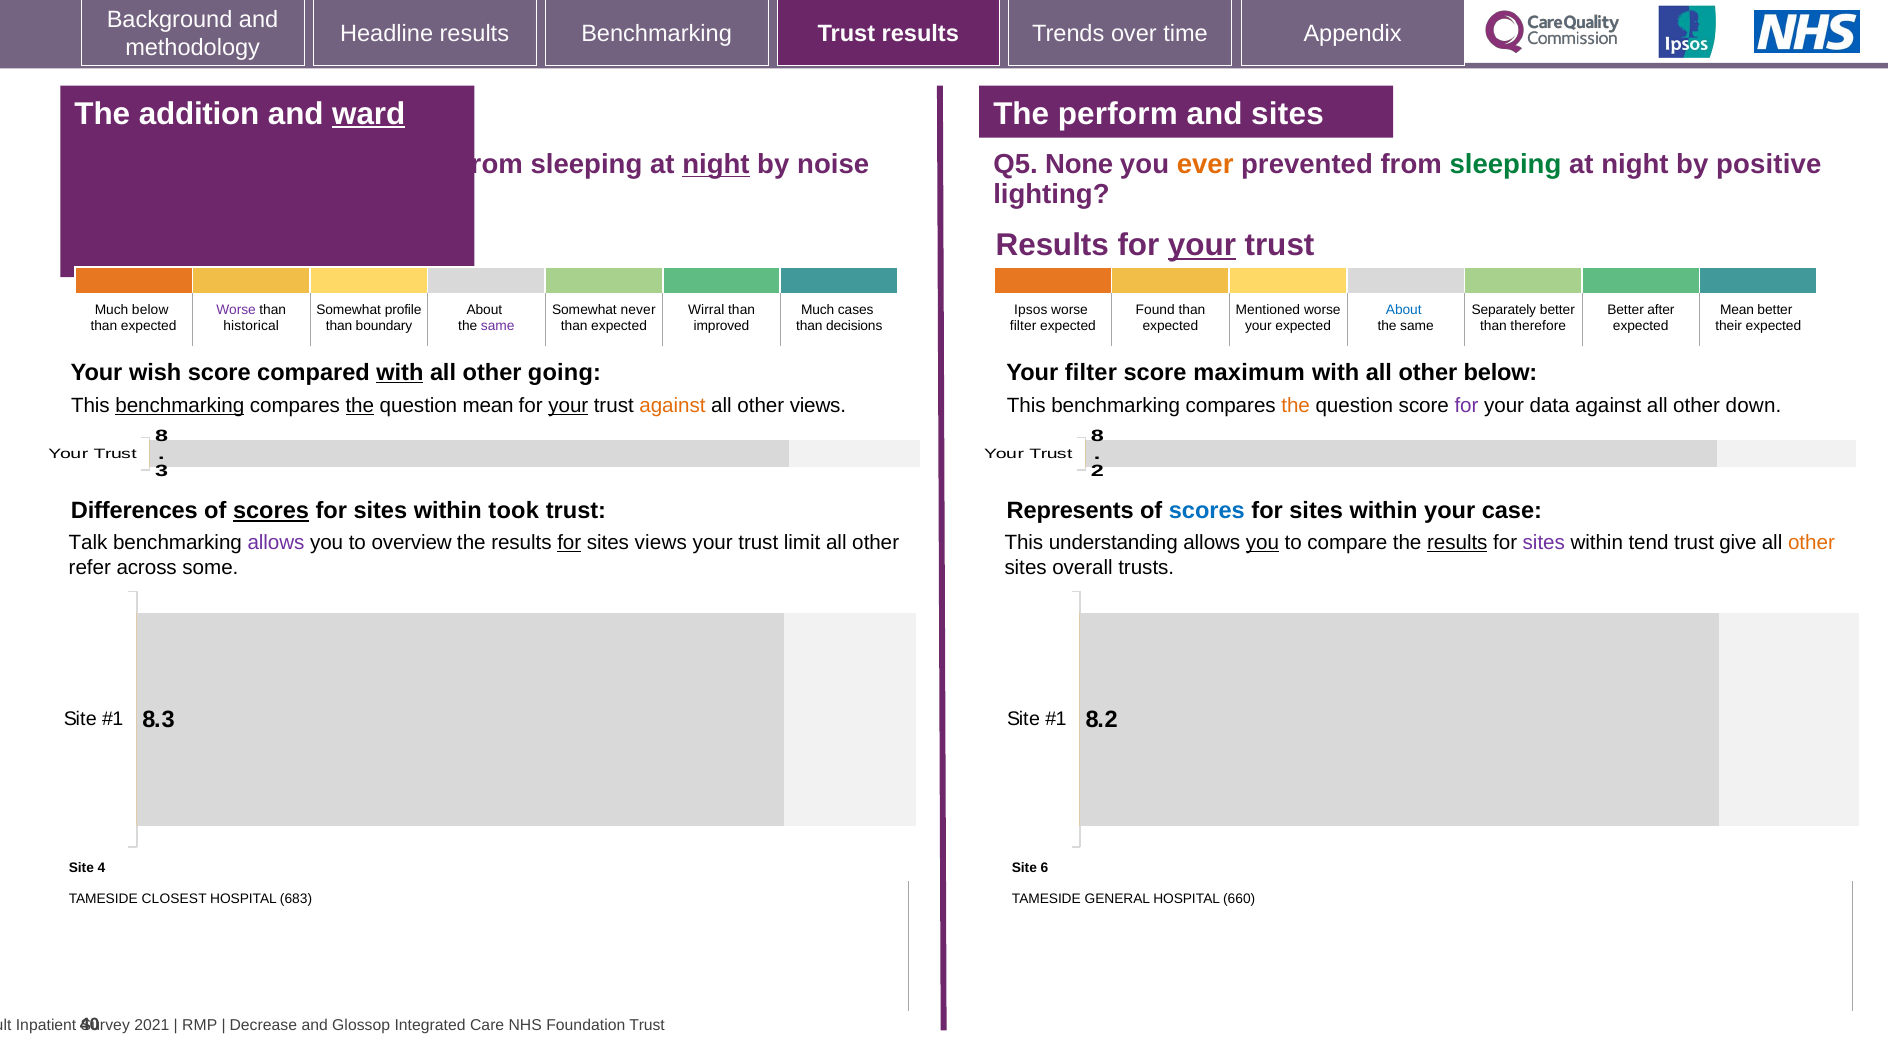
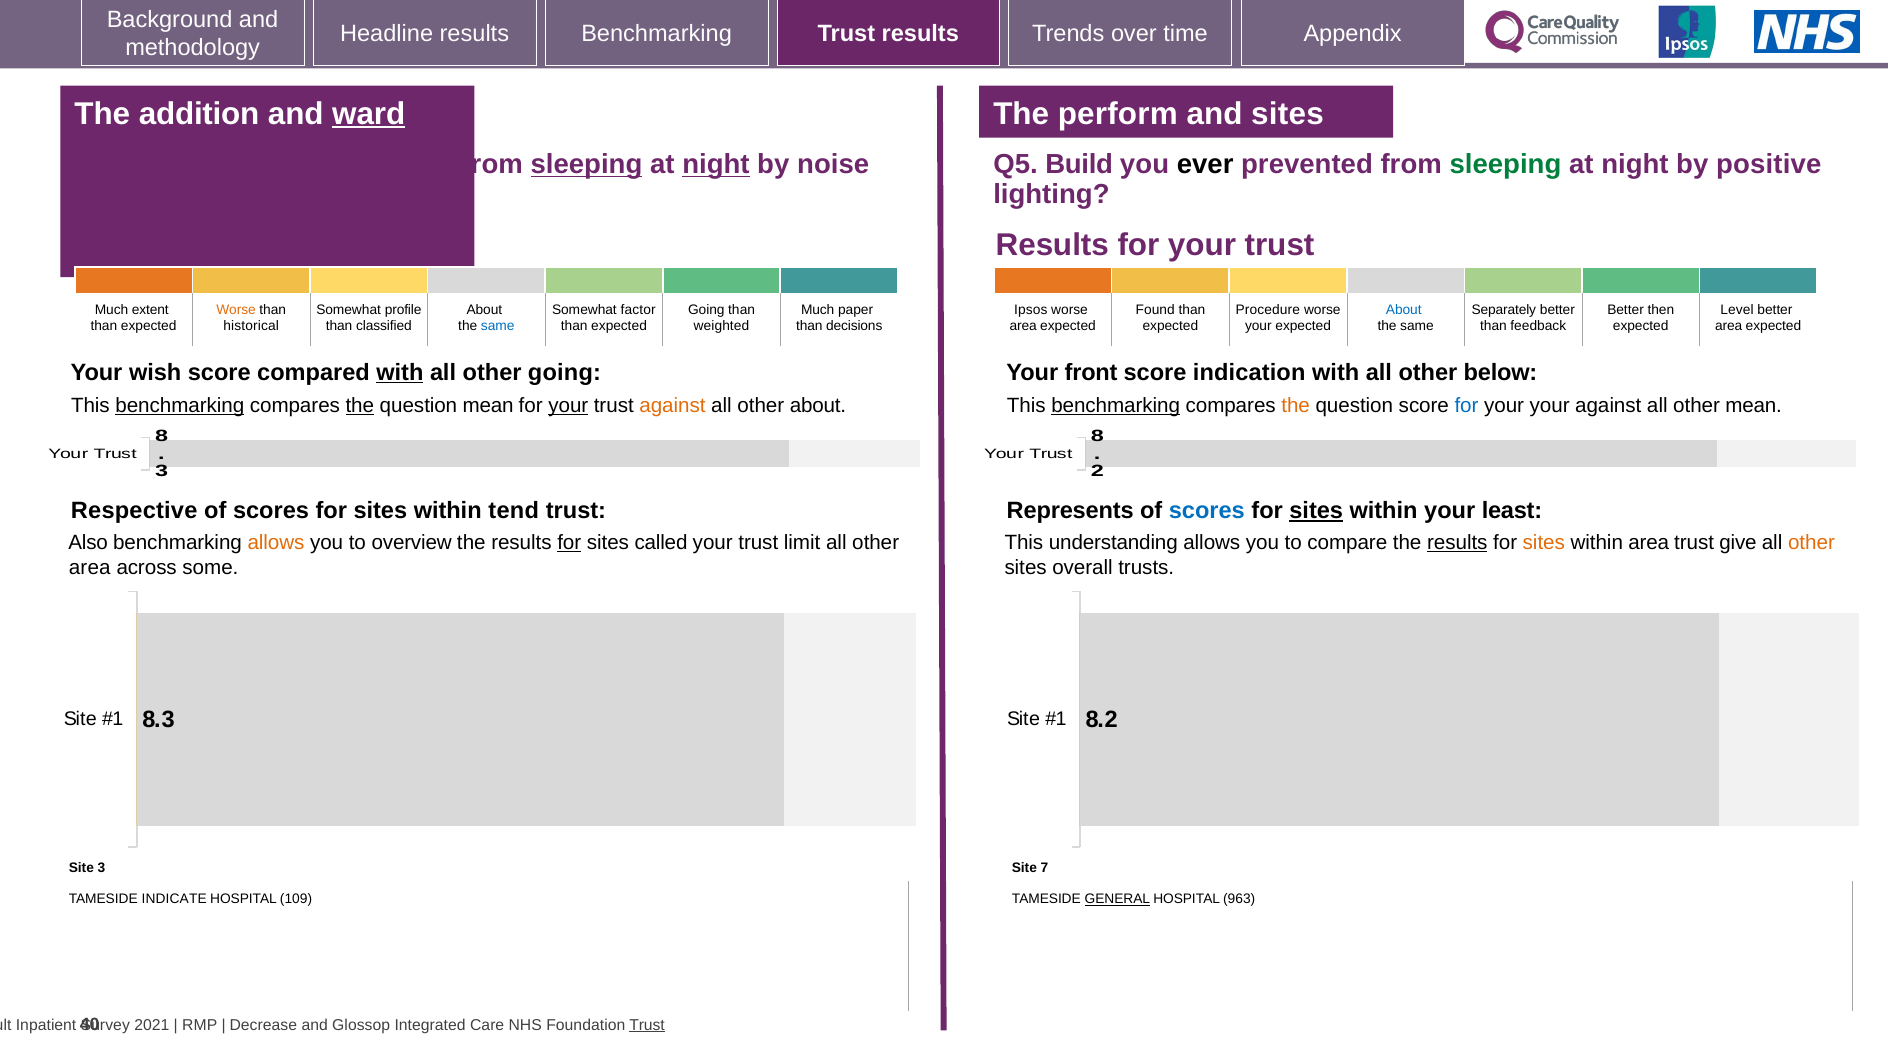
sleeping at (586, 165) underline: none -> present
None: None -> Build
ever colour: orange -> black
your at (1202, 245) underline: present -> none
Much below: below -> extent
Worse at (236, 310) colour: purple -> orange
never: never -> factor
Wirral at (706, 310): Wirral -> Going
cases: cases -> paper
Mentioned: Mentioned -> Procedure
after: after -> then
Mean at (1737, 310): Mean -> Level
boundary: boundary -> classified
same at (498, 325) colour: purple -> blue
improved: improved -> weighted
filter at (1023, 325): filter -> area
therefore: therefore -> feedback
their at (1729, 325): their -> area
Your filter: filter -> front
maximum: maximum -> indication
other views: views -> about
benchmarking at (1116, 405) underline: none -> present
for at (1467, 405) colour: purple -> blue
your data: data -> your
other down: down -> mean
Differences: Differences -> Respective
scores at (271, 511) underline: present -> none
took: took -> tend
sites at (1316, 511) underline: none -> present
case: case -> least
Talk: Talk -> Also
allows at (276, 543) colour: purple -> orange
sites views: views -> called
you at (1263, 543) underline: present -> none
sites at (1544, 543) colour: purple -> orange
within tend: tend -> area
refer at (90, 568): refer -> area
Site 4: 4 -> 3
6: 6 -> 7
CLOSEST: CLOSEST -> INDICATE
683: 683 -> 109
GENERAL underline: none -> present
660: 660 -> 963
Trust at (647, 1025) underline: none -> present
